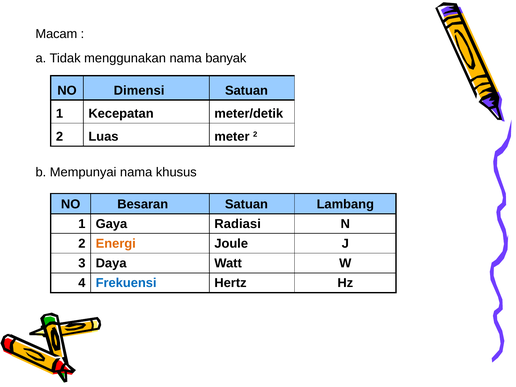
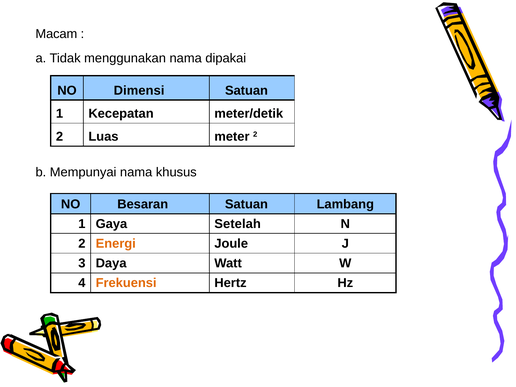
banyak: banyak -> dipakai
Radiasi: Radiasi -> Setelah
Frekuensi colour: blue -> orange
